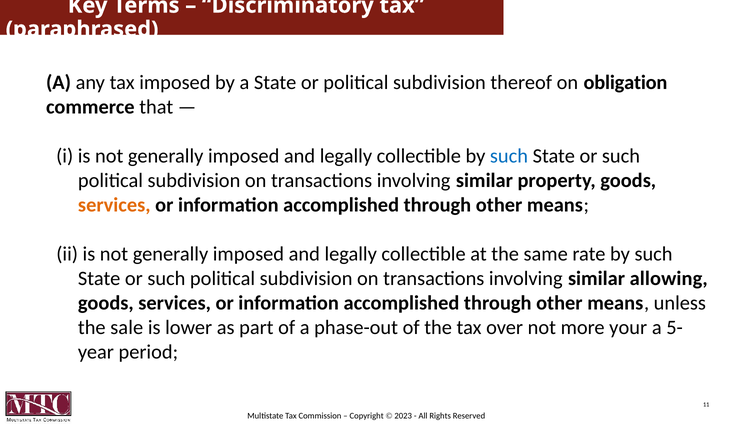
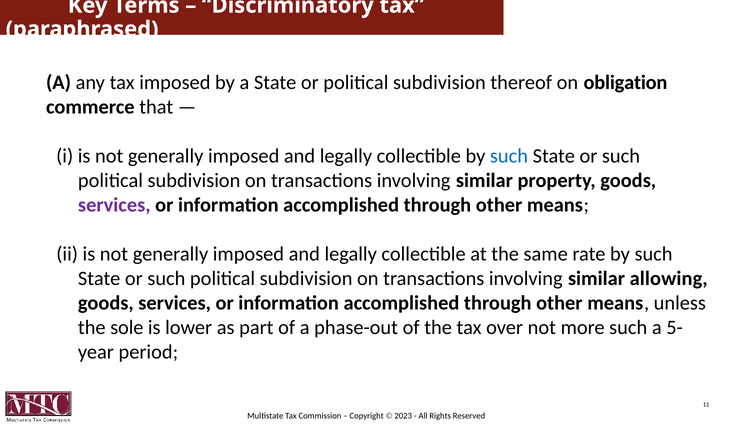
services at (114, 205) colour: orange -> purple
sale: sale -> sole
more your: your -> such
